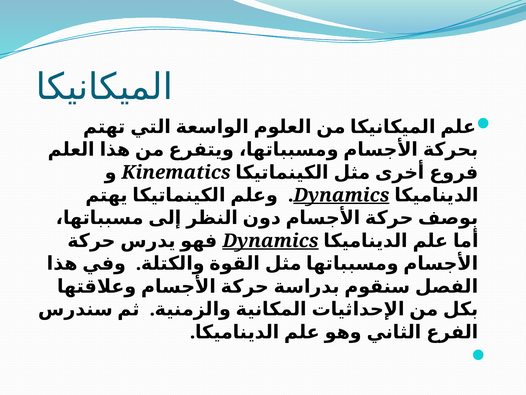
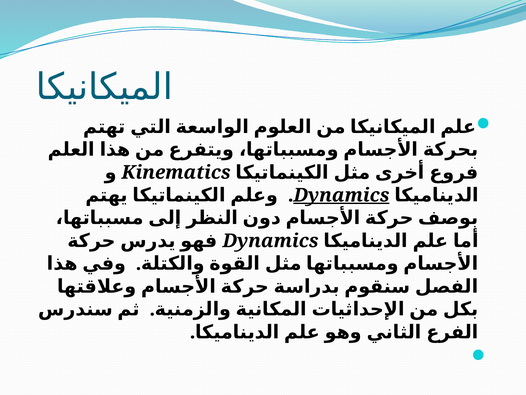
Dynamics at (271, 241) underline: present -> none
